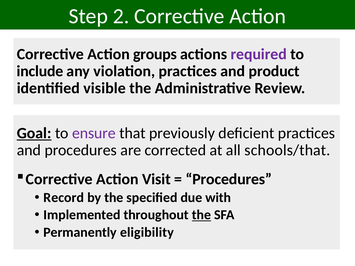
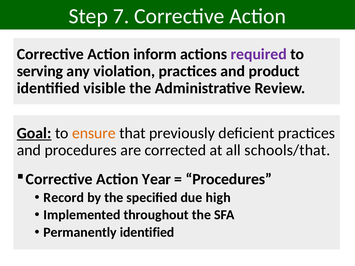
2: 2 -> 7
groups: groups -> inform
include: include -> serving
ensure colour: purple -> orange
Visit: Visit -> Year
with: with -> high
the at (201, 215) underline: present -> none
Permanently eligibility: eligibility -> identified
